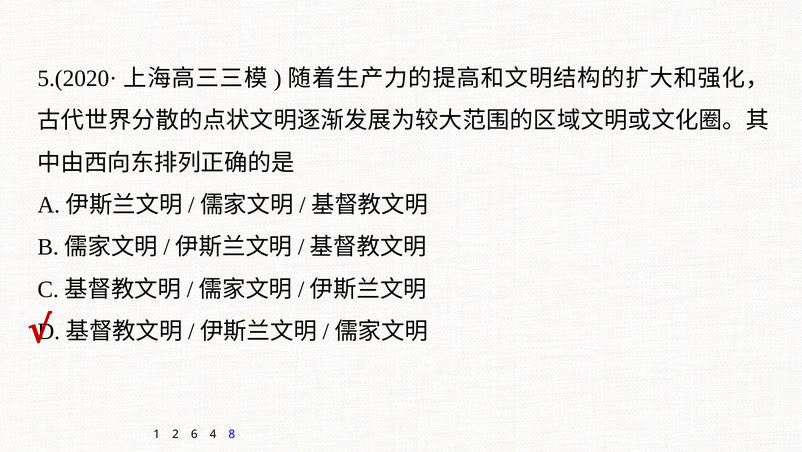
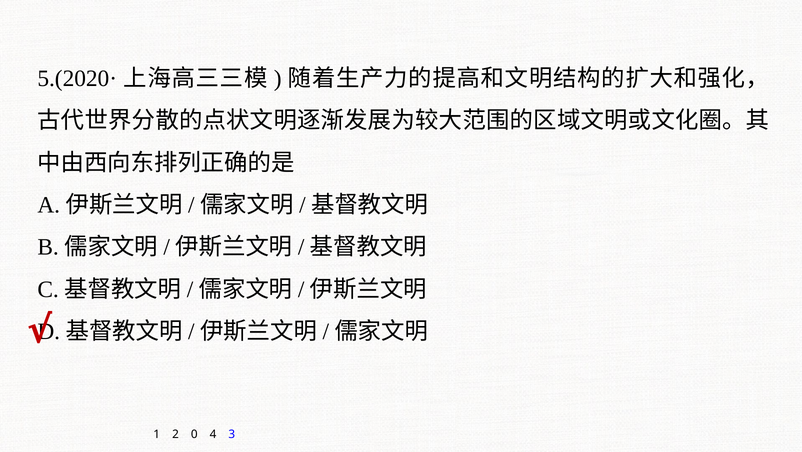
6: 6 -> 0
8: 8 -> 3
